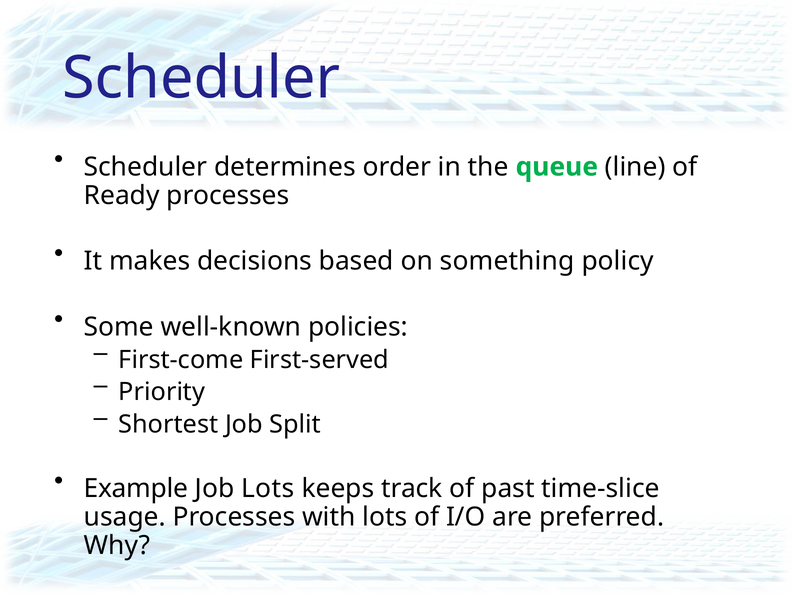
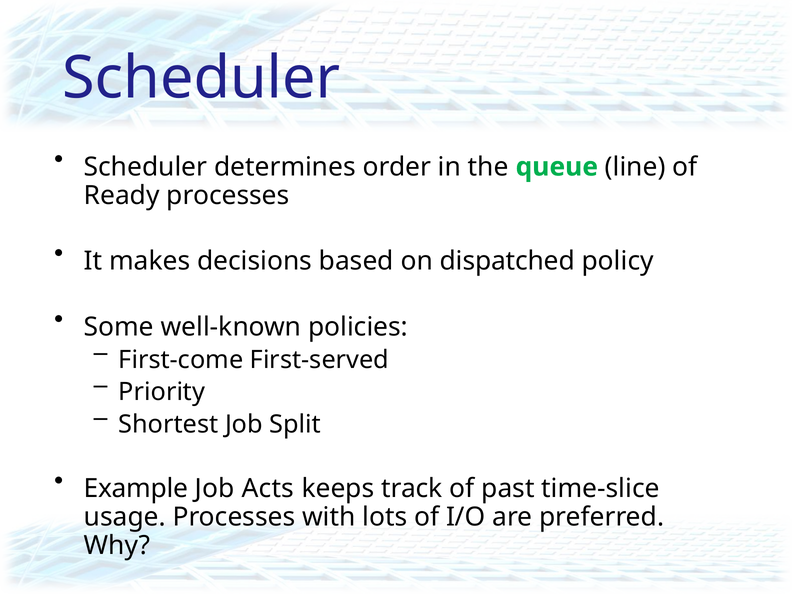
something: something -> dispatched
Job Lots: Lots -> Acts
